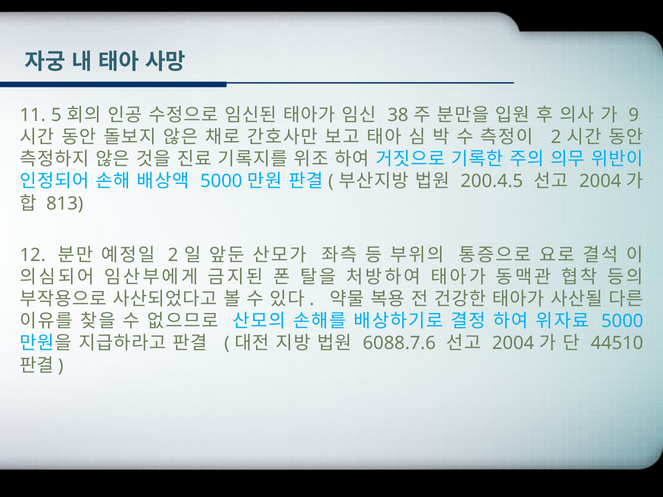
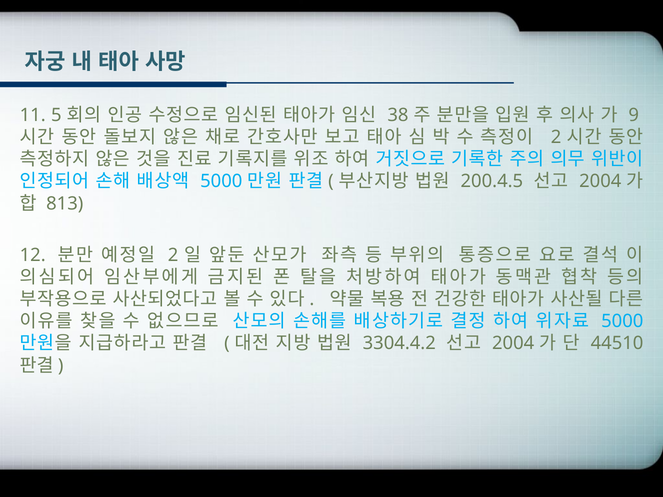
6088.7.6: 6088.7.6 -> 3304.4.2
